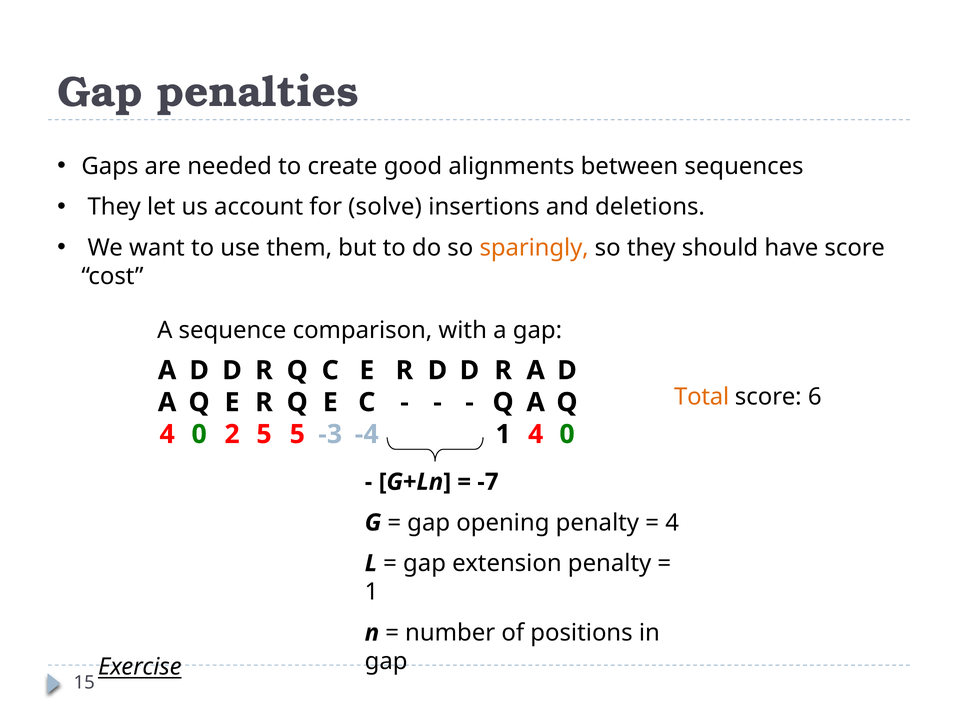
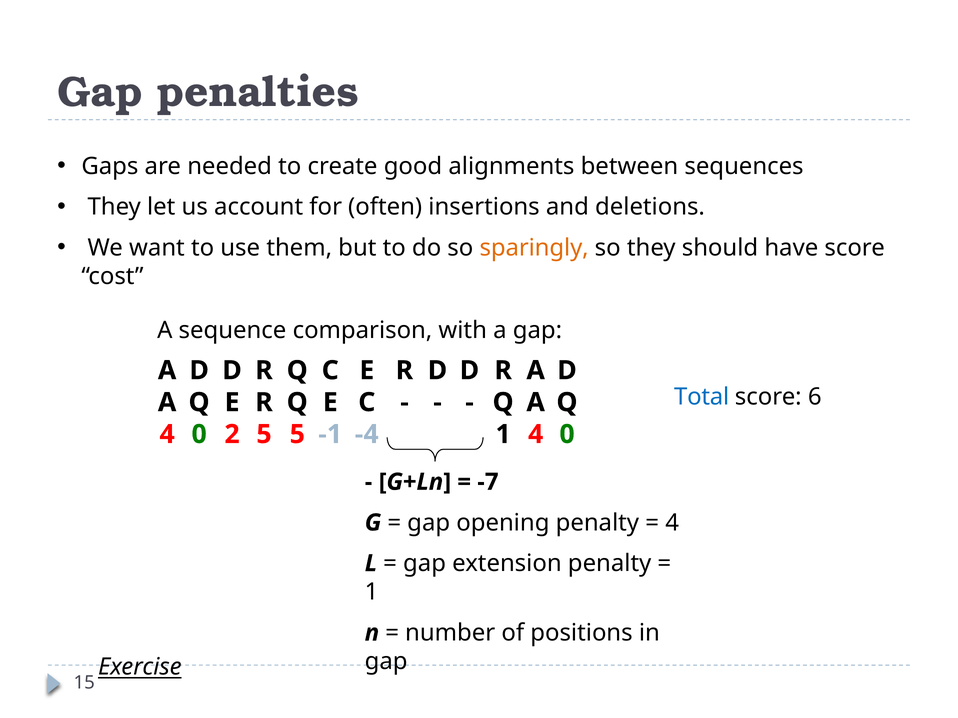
solve: solve -> often
Total colour: orange -> blue
-3: -3 -> -1
